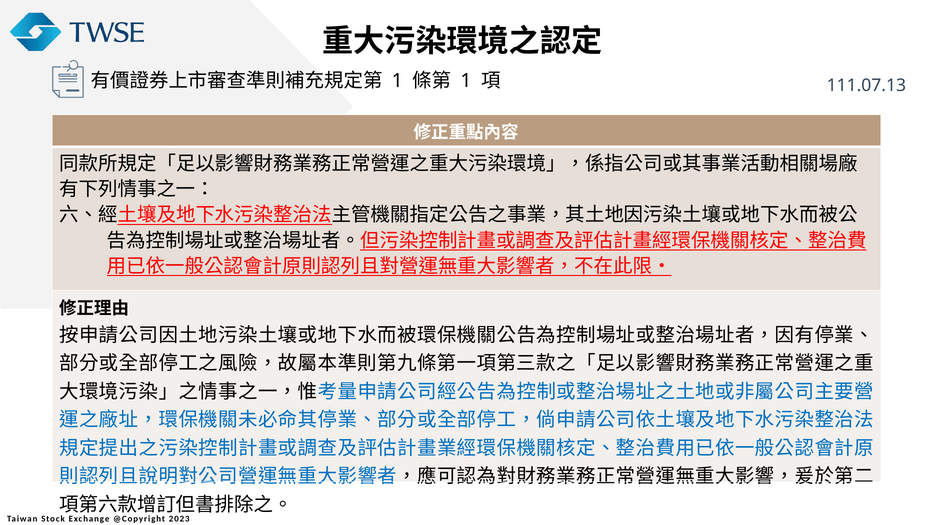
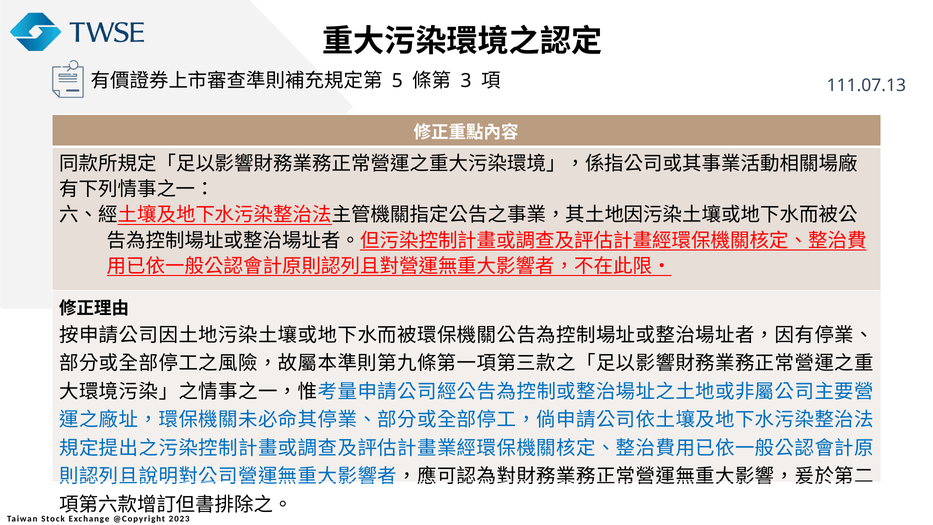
1 at (397, 81): 1 -> 5
1 at (466, 81): 1 -> 3
